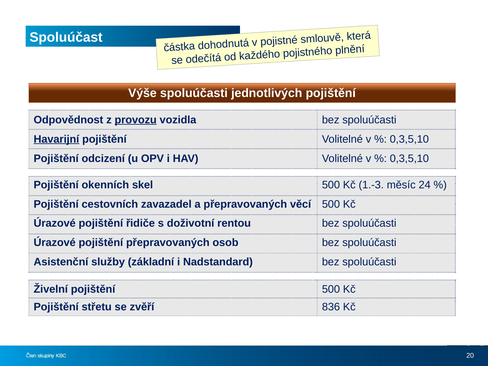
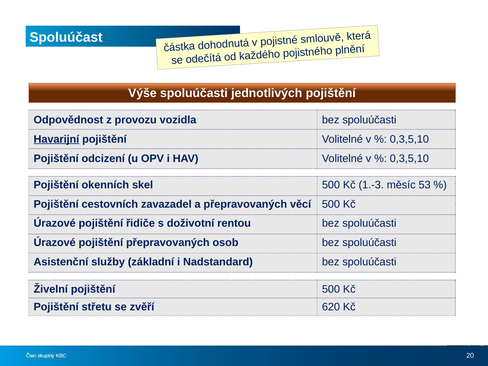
provozu underline: present -> none
24: 24 -> 53
836: 836 -> 620
